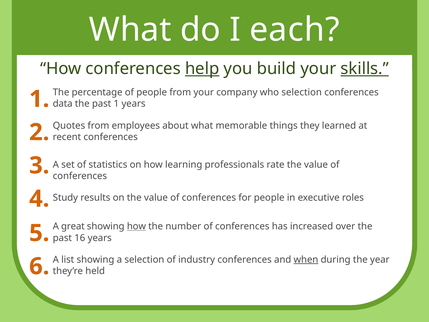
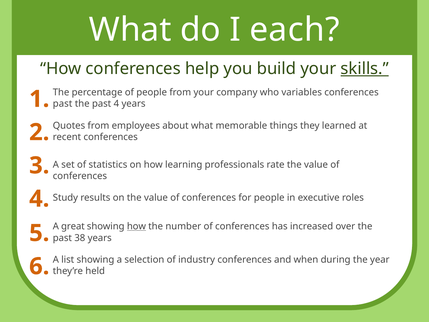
help underline: present -> none
who selection: selection -> variables
data at (63, 104): data -> past
past 1: 1 -> 4
16: 16 -> 38
when underline: present -> none
